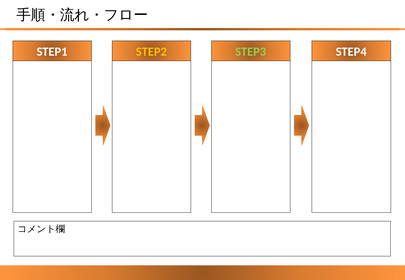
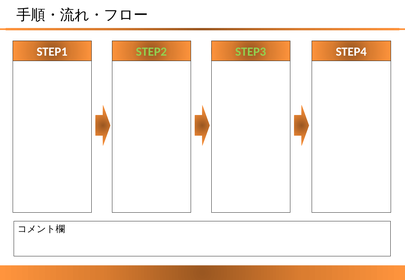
STEP2 colour: yellow -> light green
